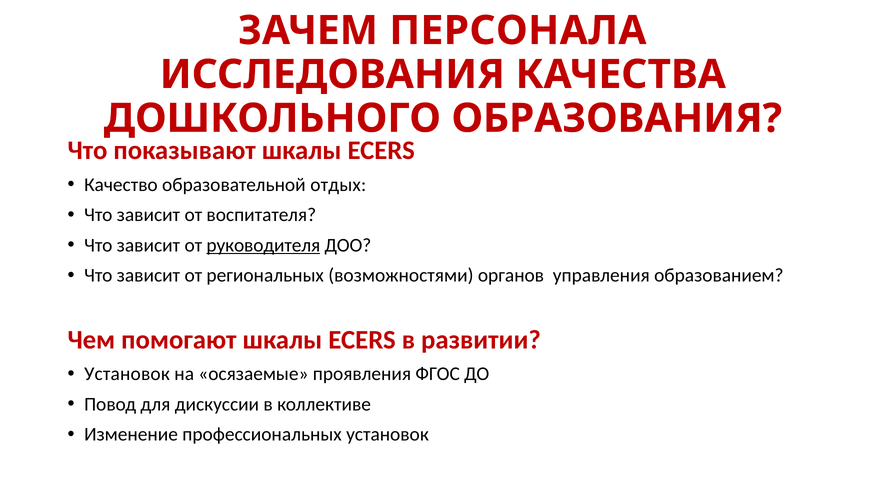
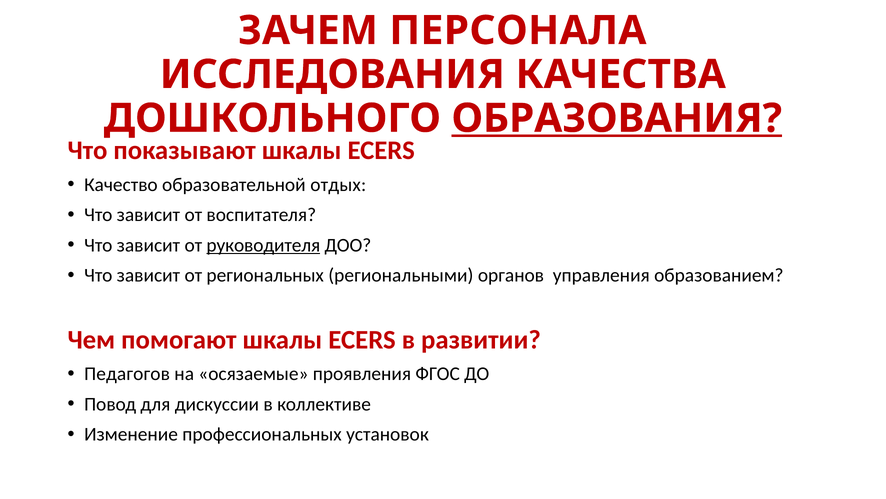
ОБРАЗОВАНИЯ underline: none -> present
возможностями: возможностями -> региональными
Установок at (127, 373): Установок -> Педагогов
